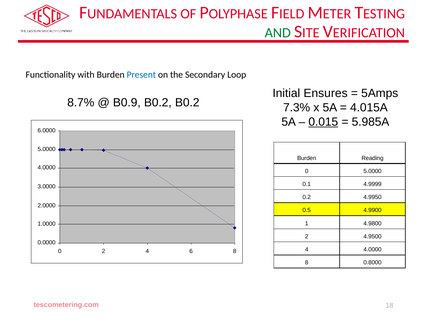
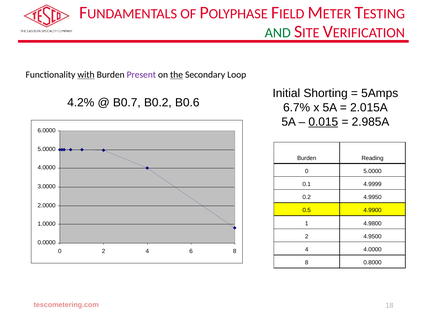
with underline: none -> present
Present colour: blue -> purple
the underline: none -> present
Ensures: Ensures -> Shorting
8.7%: 8.7% -> 4.2%
B0.9: B0.9 -> B0.7
B0.2 B0.2: B0.2 -> B0.6
7.3%: 7.3% -> 6.7%
4.015A: 4.015A -> 2.015A
5.985A: 5.985A -> 2.985A
